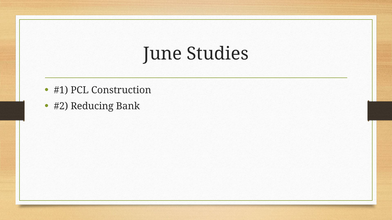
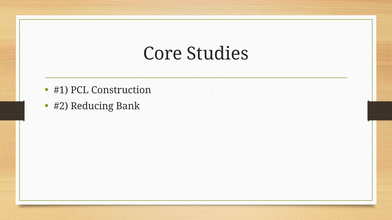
June: June -> Core
